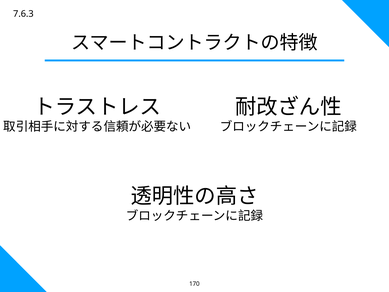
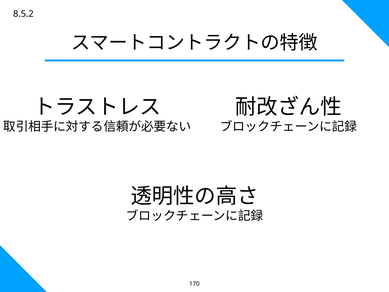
7.6.3: 7.6.3 -> 8.5.2
